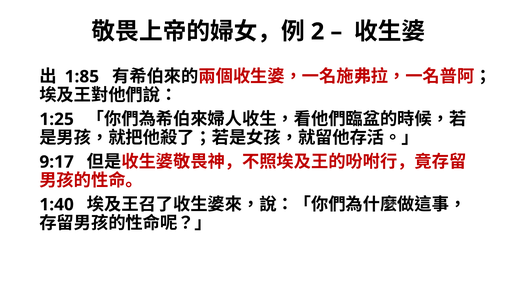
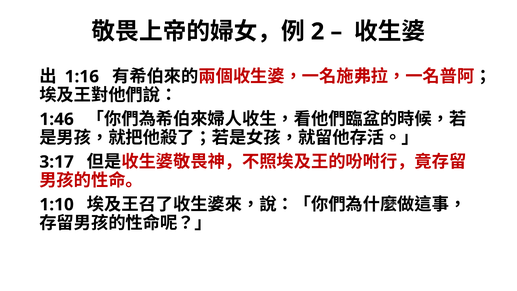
1:85: 1:85 -> 1:16
1:25: 1:25 -> 1:46
9:17: 9:17 -> 3:17
1:40: 1:40 -> 1:10
